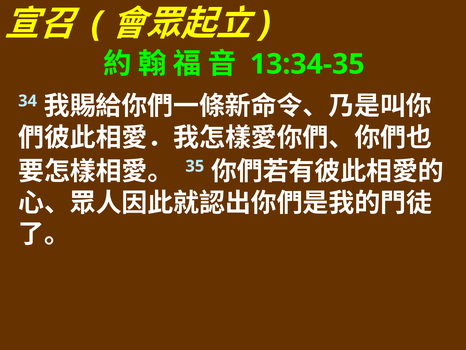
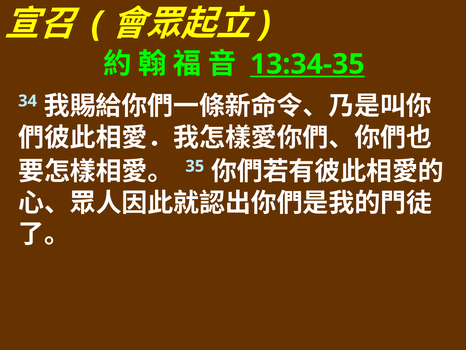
13:34-35 underline: none -> present
